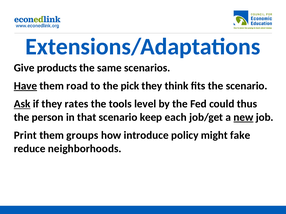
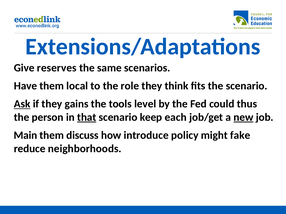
products: products -> reserves
Have underline: present -> none
road: road -> local
pick: pick -> role
rates: rates -> gains
that underline: none -> present
Print: Print -> Main
groups: groups -> discuss
